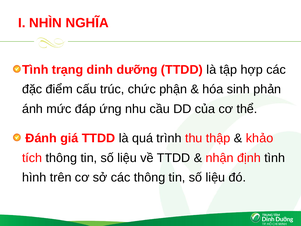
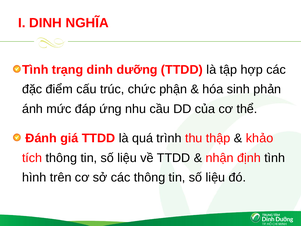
I NHÌN: NHÌN -> DINH
